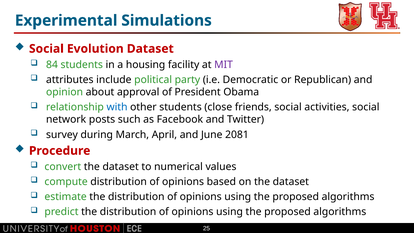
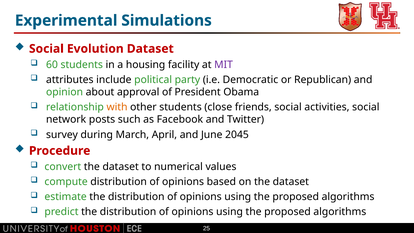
84: 84 -> 60
with colour: blue -> orange
2081: 2081 -> 2045
